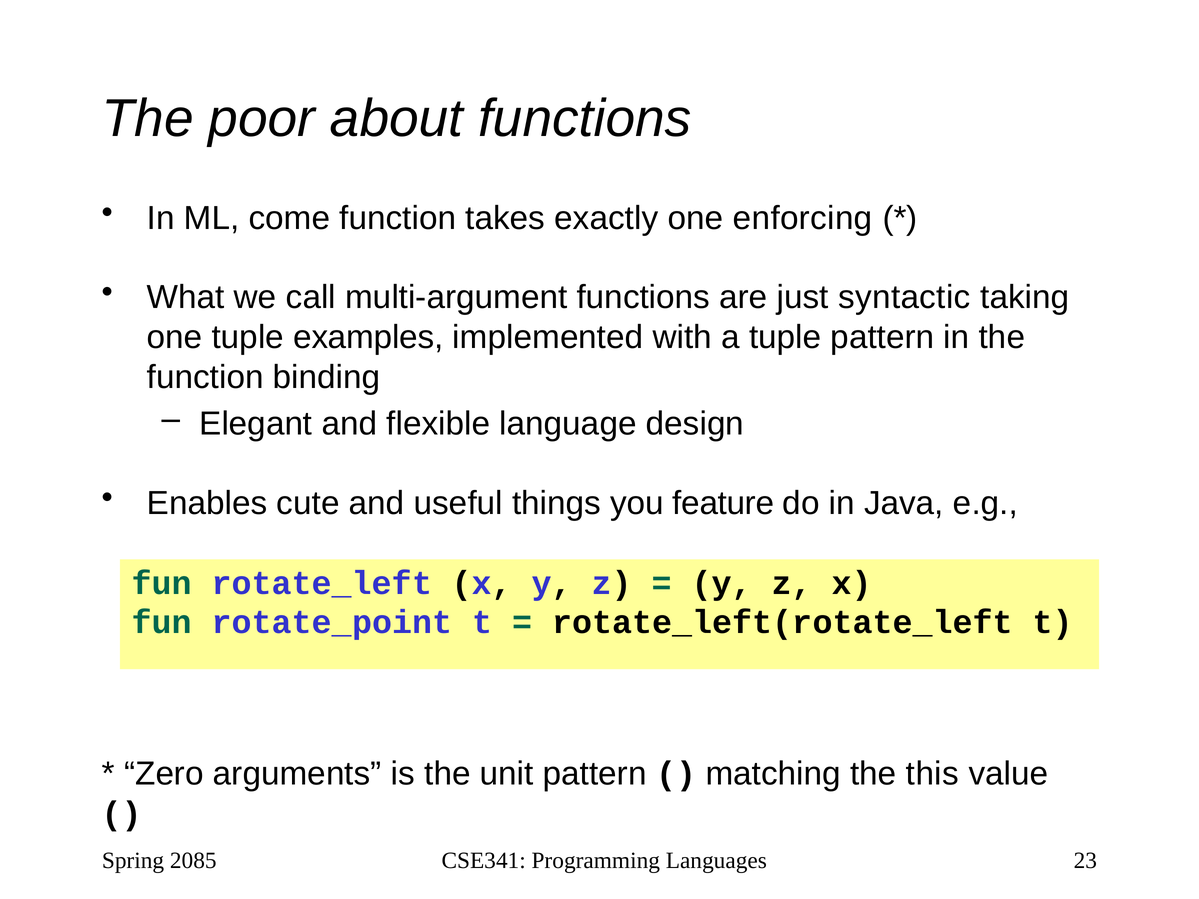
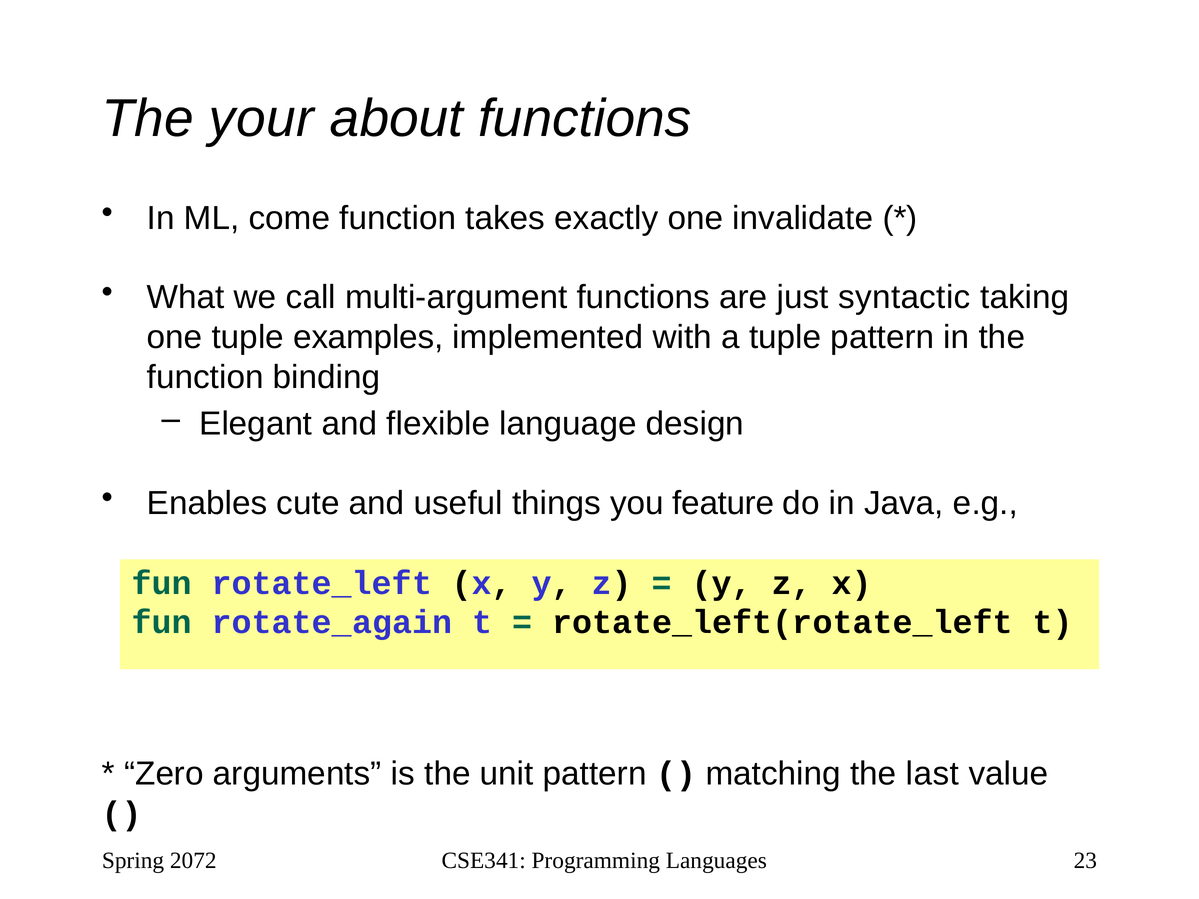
poor: poor -> your
enforcing: enforcing -> invalidate
rotate_point: rotate_point -> rotate_again
this: this -> last
2085: 2085 -> 2072
